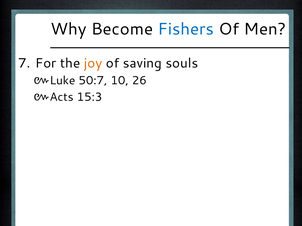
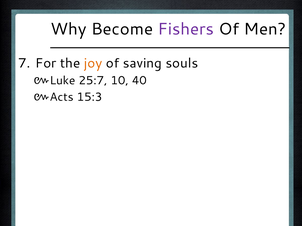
Fishers colour: blue -> purple
50:7: 50:7 -> 25:7
26: 26 -> 40
